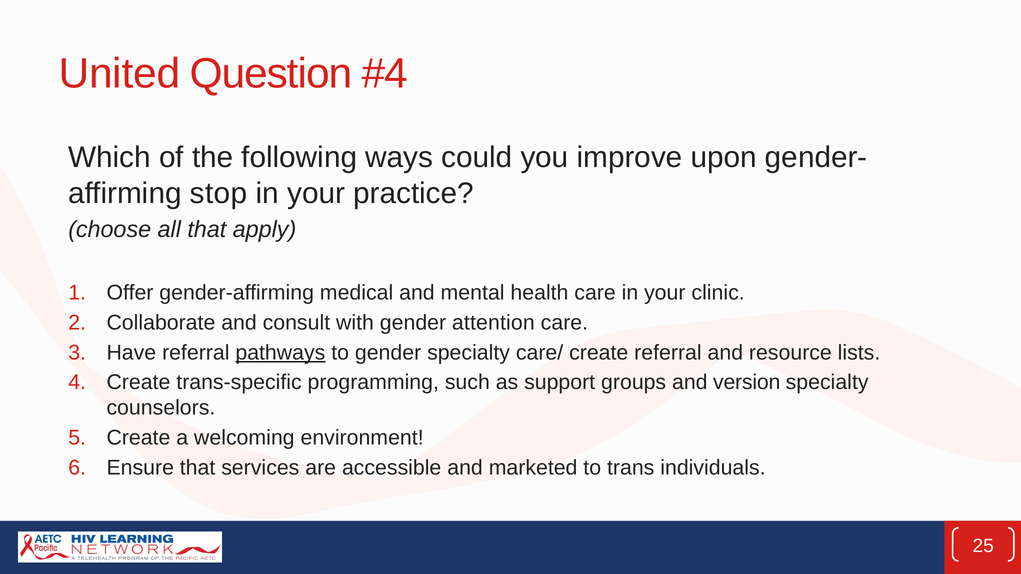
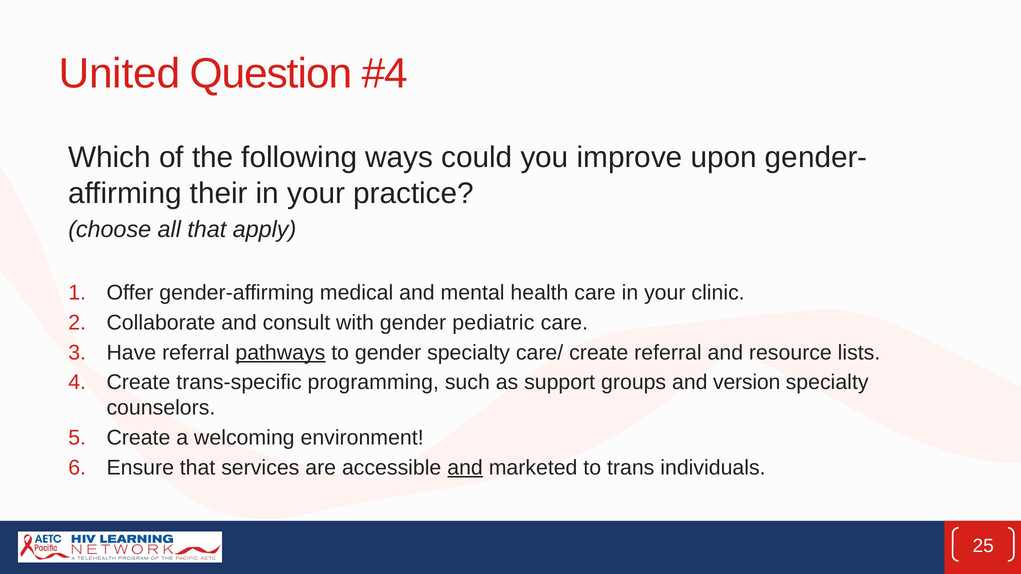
stop: stop -> their
attention: attention -> pediatric
and at (465, 468) underline: none -> present
